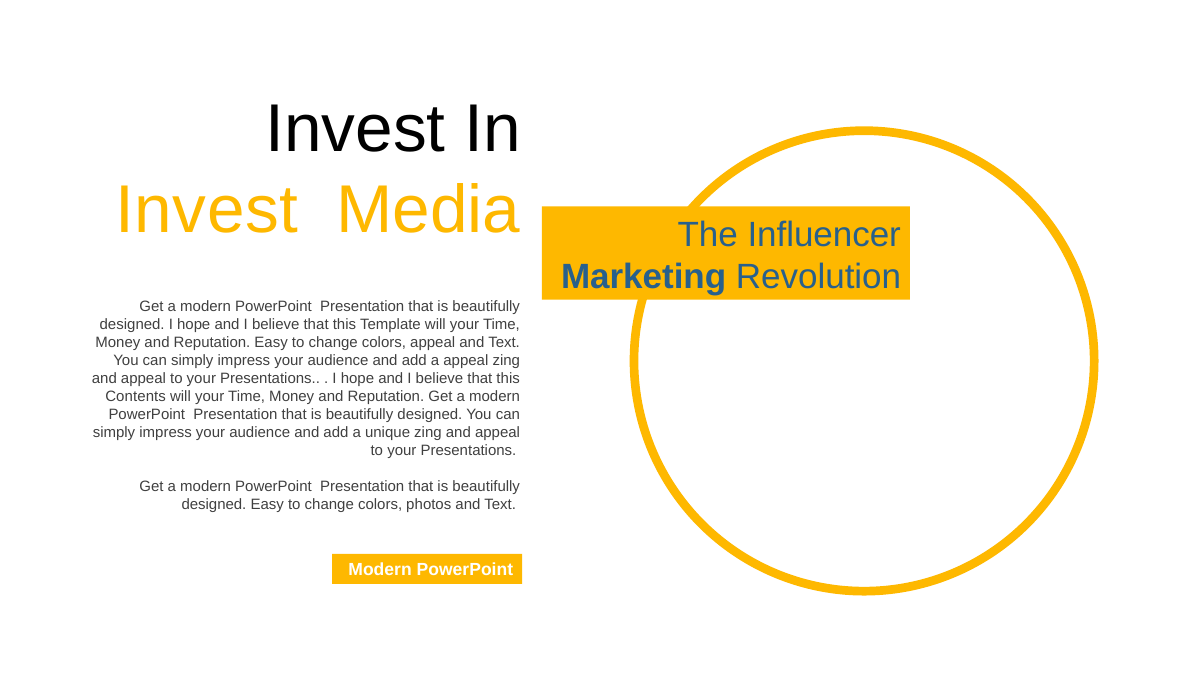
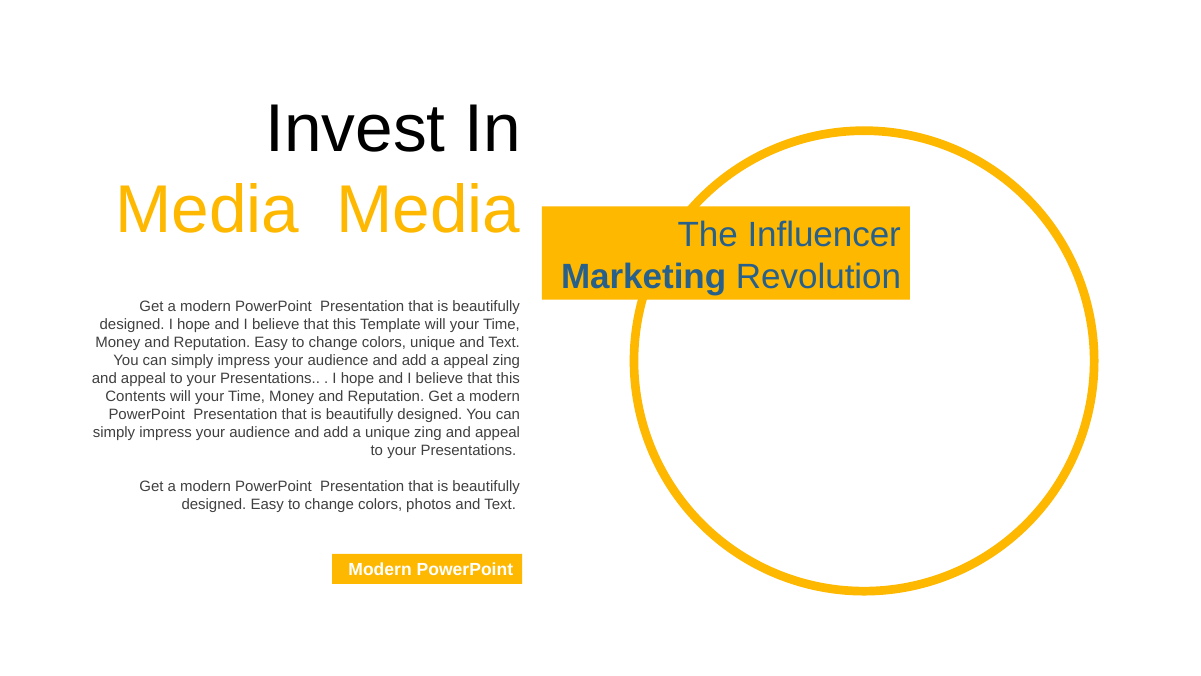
Invest at (207, 210): Invest -> Media
colors appeal: appeal -> unique
